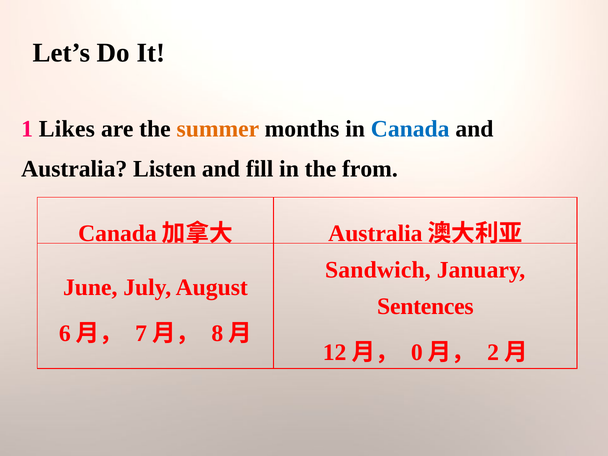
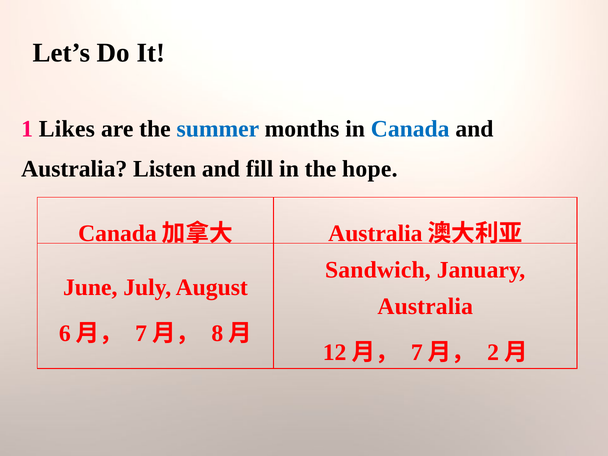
summer colour: orange -> blue
from: from -> hope
Sentences at (425, 307): Sentences -> Australia
0 at (417, 353): 0 -> 7
